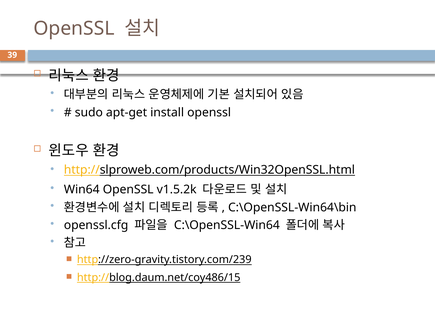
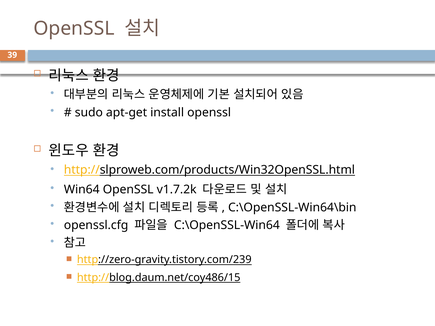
v1.5.2k: v1.5.2k -> v1.7.2k
